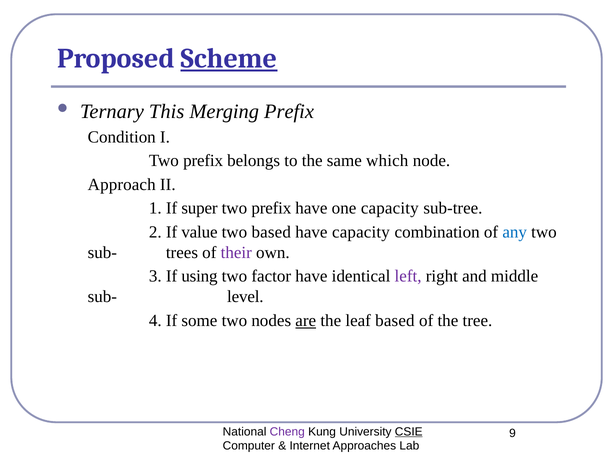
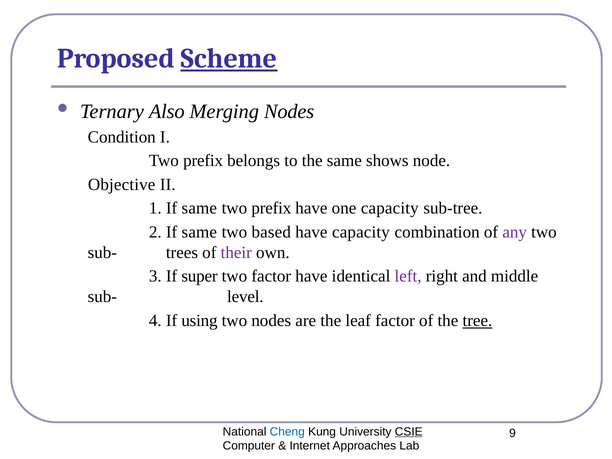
This: This -> Also
Merging Prefix: Prefix -> Nodes
which: which -> shows
Approach: Approach -> Objective
1 If super: super -> same
2 If value: value -> same
any colour: blue -> purple
using: using -> super
some: some -> using
are underline: present -> none
leaf based: based -> factor
tree underline: none -> present
Cheng colour: purple -> blue
